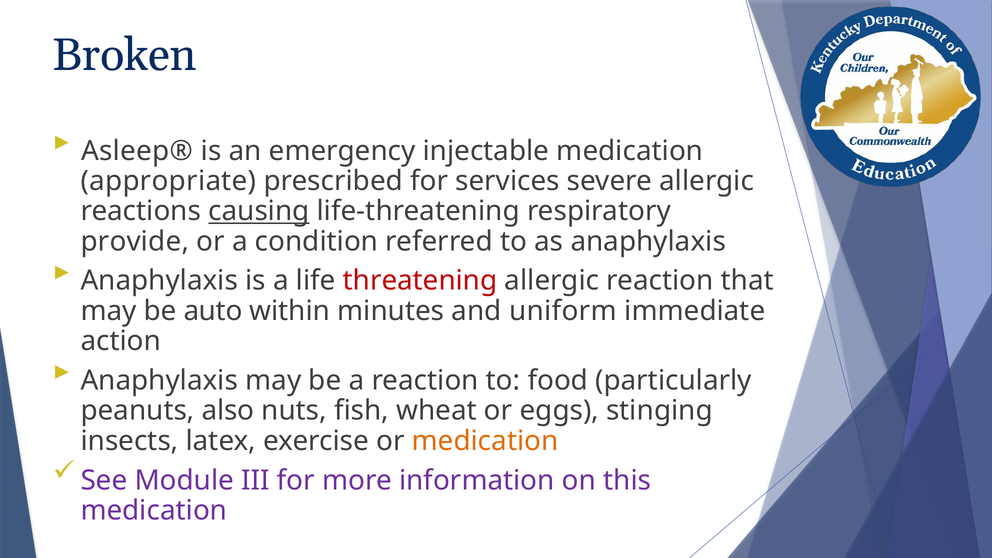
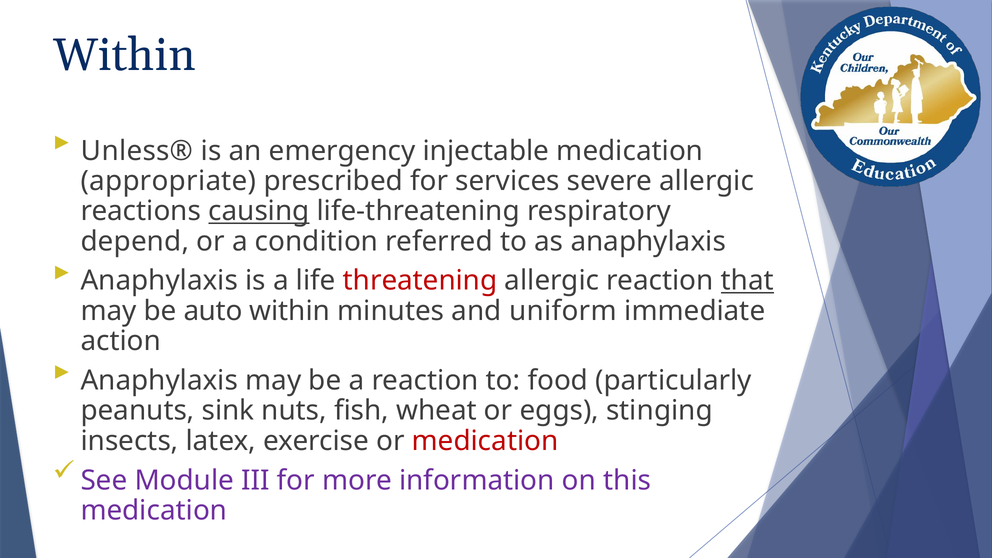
Broken at (125, 55): Broken -> Within
Asleep®: Asleep® -> Unless®
provide: provide -> depend
that underline: none -> present
also: also -> sink
medication at (485, 441) colour: orange -> red
